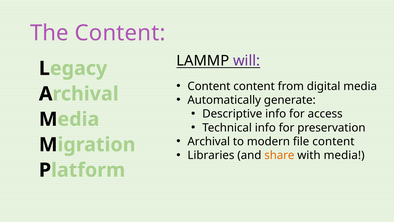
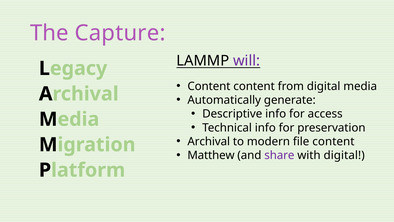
The Content: Content -> Capture
Libraries: Libraries -> Matthew
share colour: orange -> purple
with media: media -> digital
